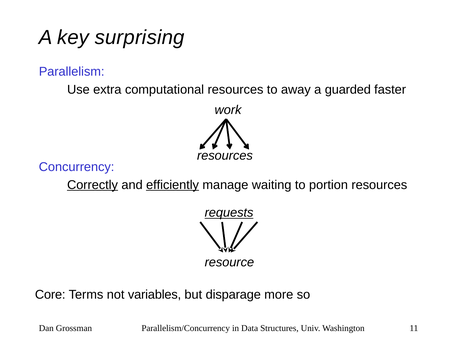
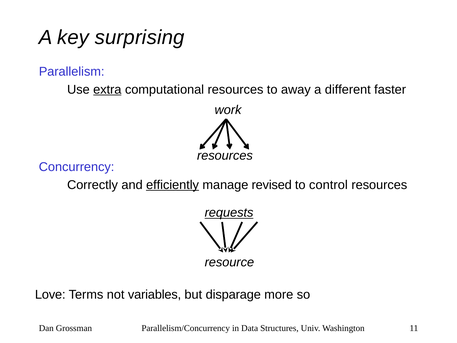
extra underline: none -> present
guarded: guarded -> different
Correctly underline: present -> none
waiting: waiting -> revised
portion: portion -> control
Core: Core -> Love
